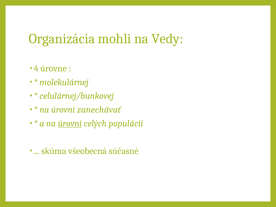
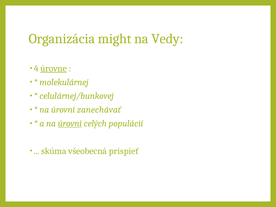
mohli: mohli -> might
úrovne underline: none -> present
súčasné: súčasné -> prispieť
